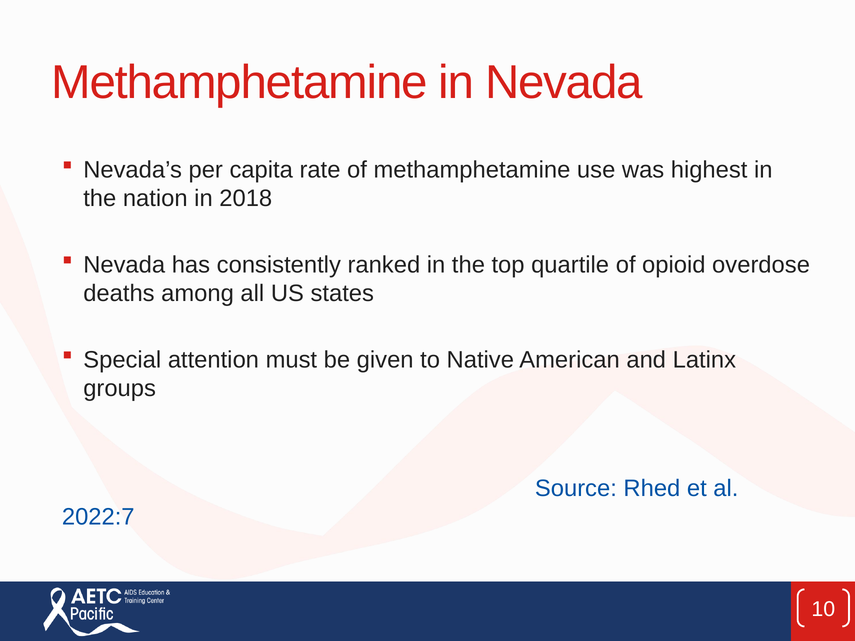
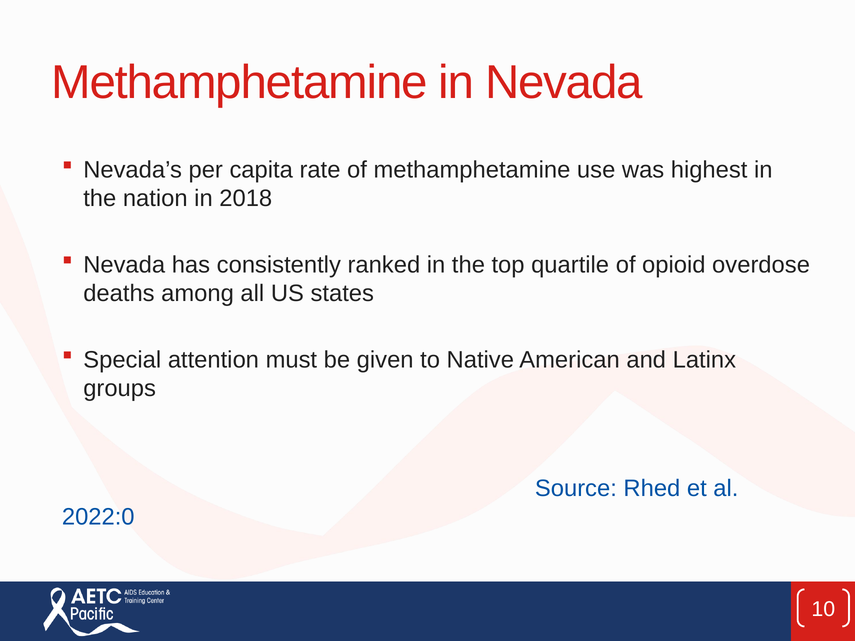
2022:7: 2022:7 -> 2022:0
